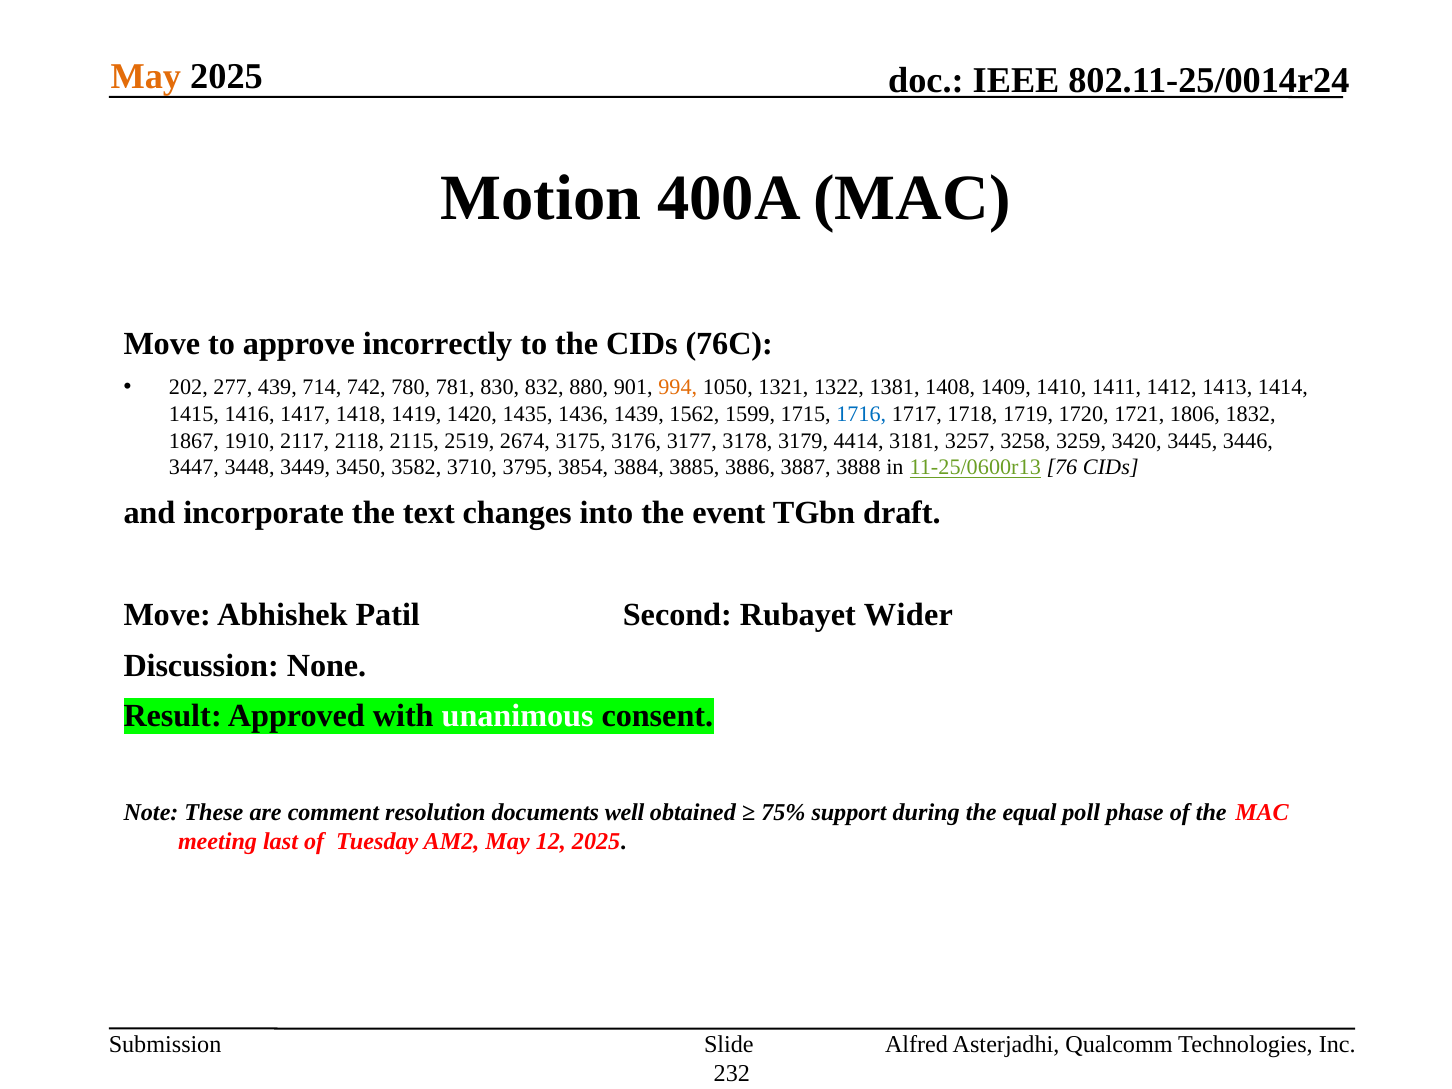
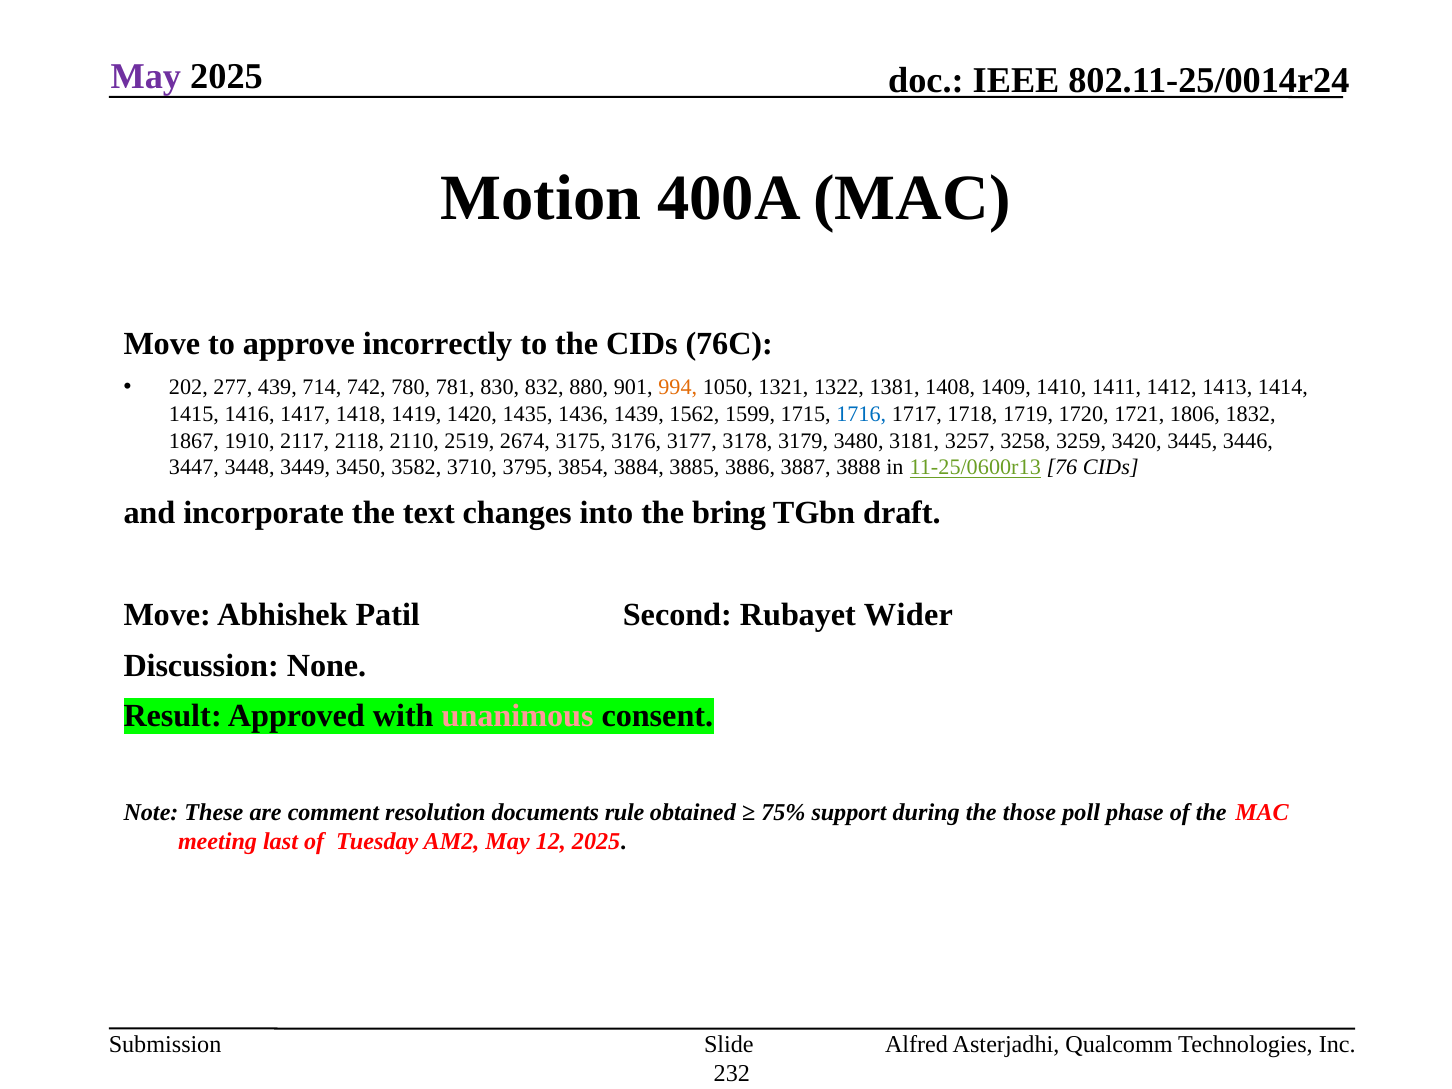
May at (146, 77) colour: orange -> purple
2115: 2115 -> 2110
4414: 4414 -> 3480
event: event -> bring
unanimous colour: white -> pink
well: well -> rule
equal: equal -> those
